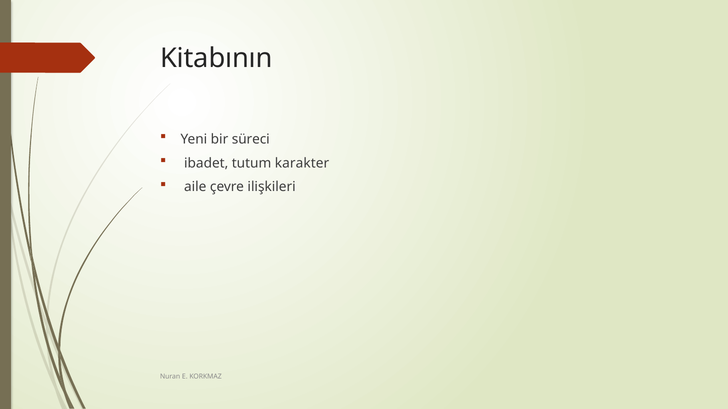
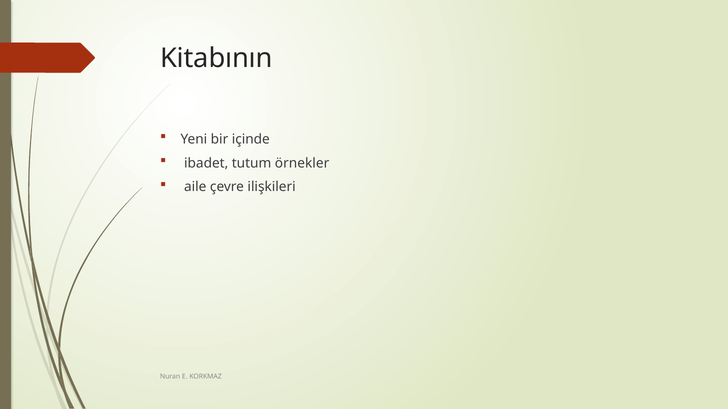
süreci: süreci -> içinde
karakter: karakter -> örnekler
